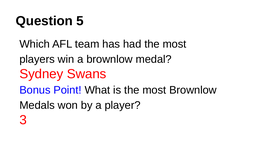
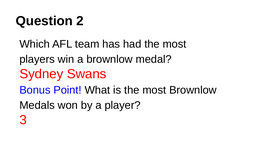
5: 5 -> 2
